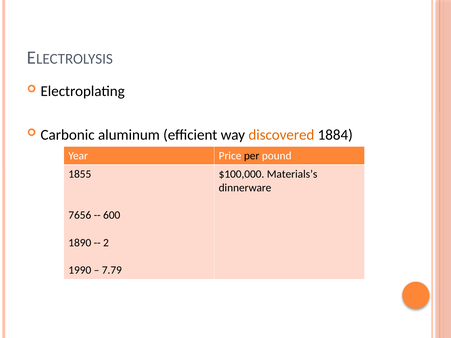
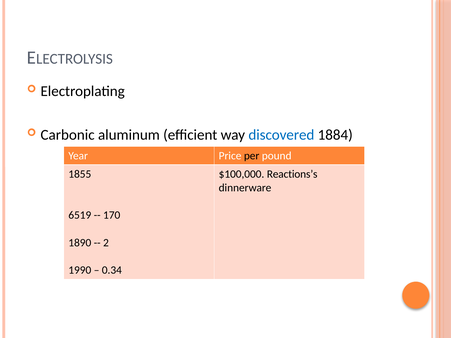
discovered colour: orange -> blue
Materials’s: Materials’s -> Reactions’s
7656: 7656 -> 6519
600: 600 -> 170
7.79: 7.79 -> 0.34
